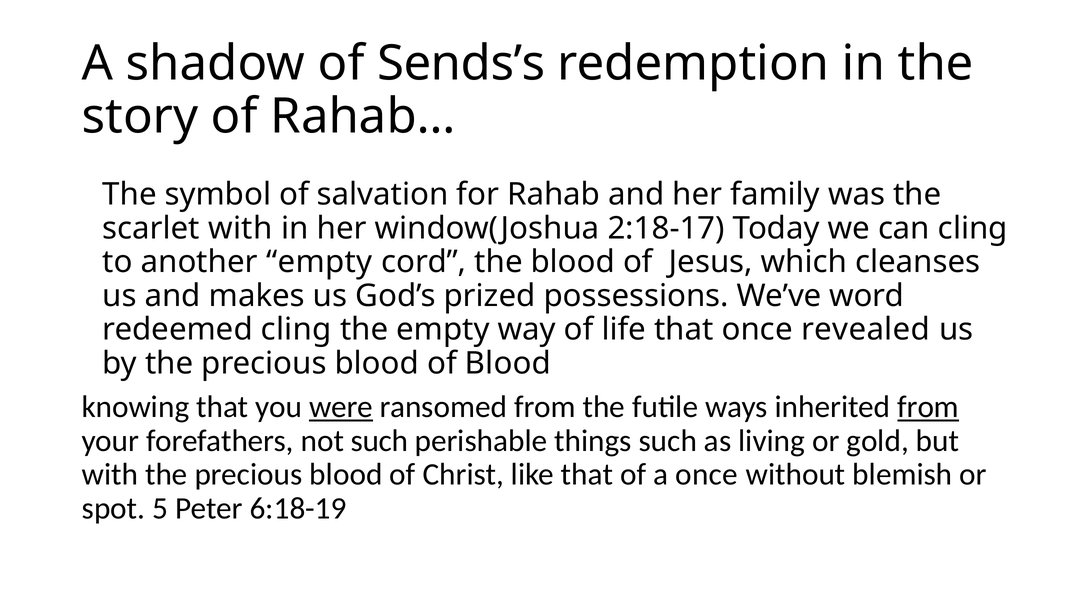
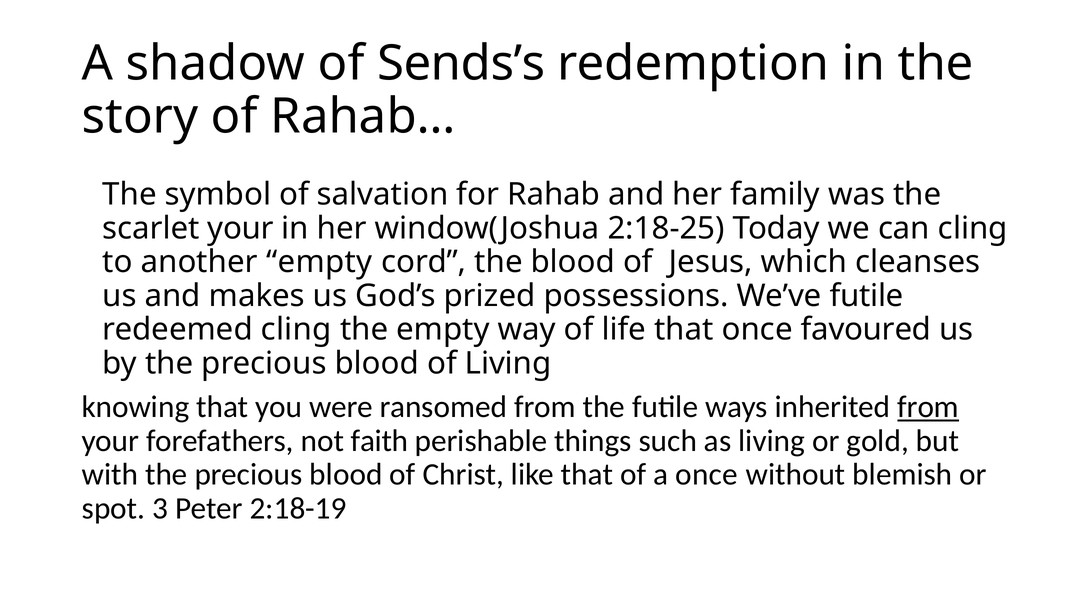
scarlet with: with -> your
2:18-17: 2:18-17 -> 2:18-25
We’ve word: word -> futile
revealed: revealed -> favoured
of Blood: Blood -> Living
were underline: present -> none
not such: such -> faith
5: 5 -> 3
6:18-19: 6:18-19 -> 2:18-19
